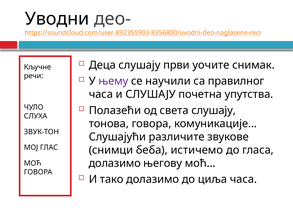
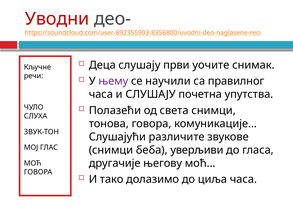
Уводни colour: black -> red
света слушају: слушају -> снимци
истичемо: истичемо -> уверљиви
долазимо at (115, 163): долазимо -> другачије
